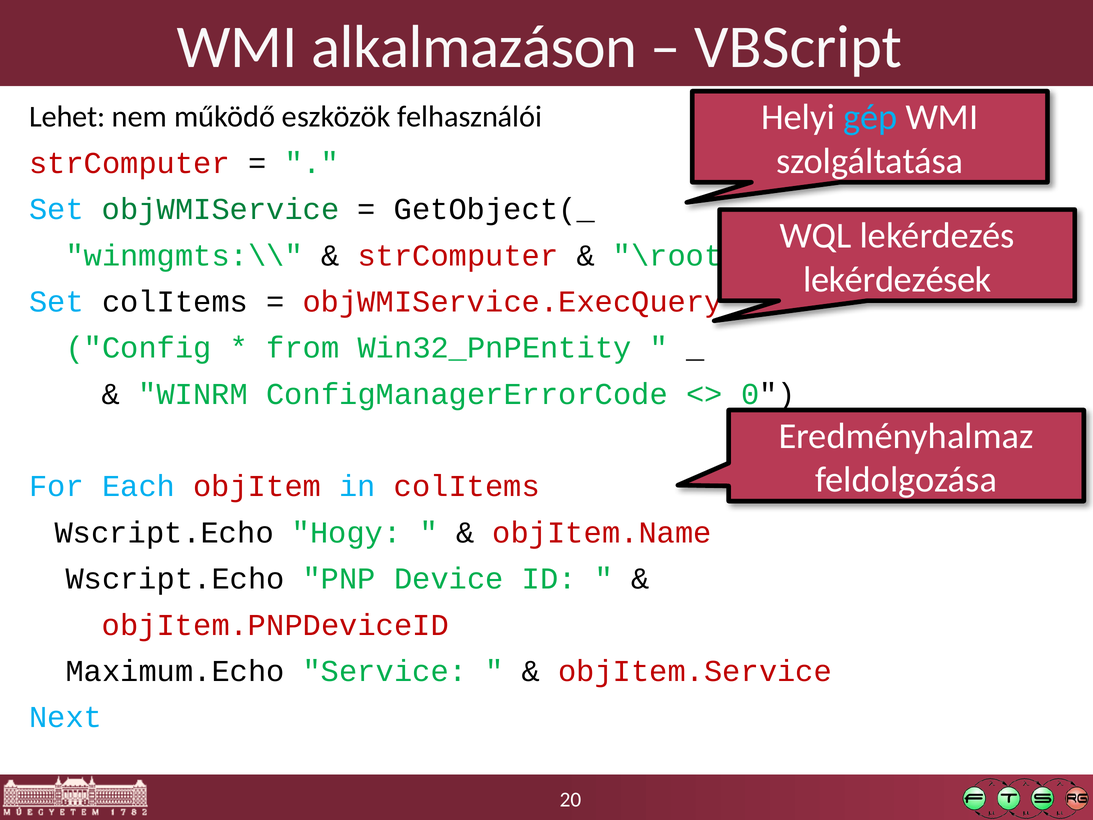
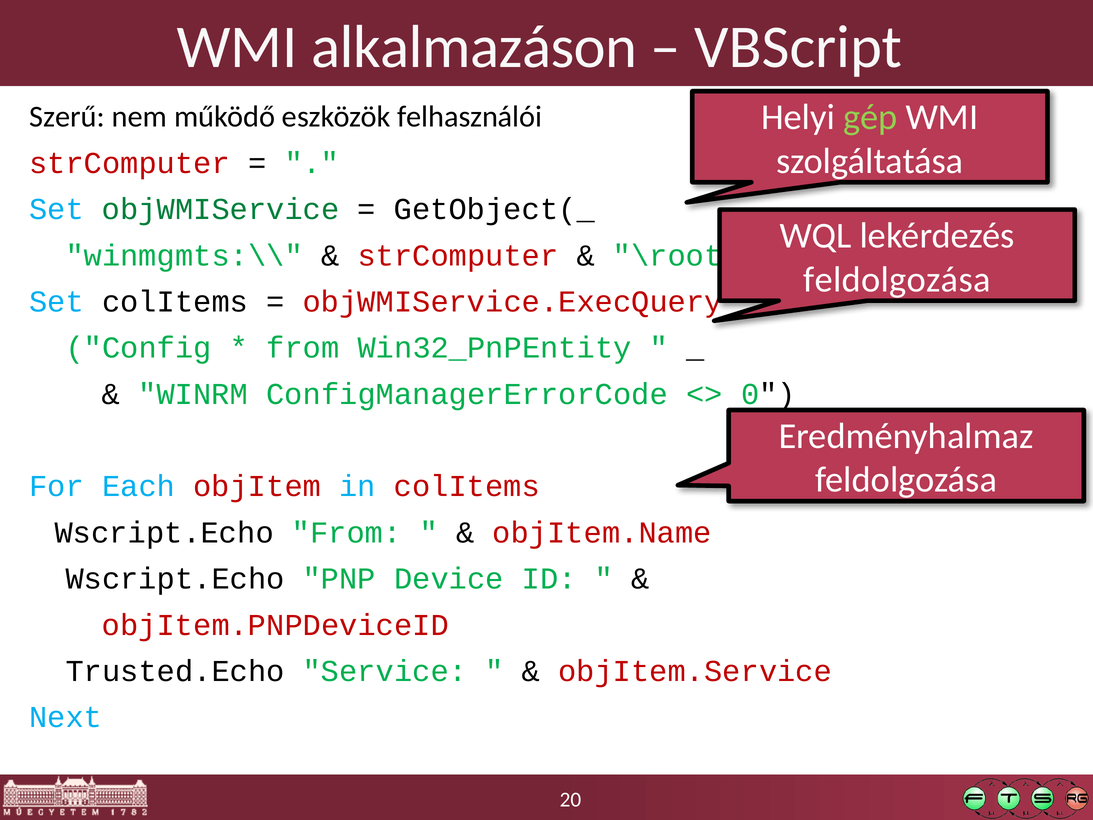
gép colour: light blue -> light green
Lehet: Lehet -> Szerű
lekérdezések at (897, 279): lekérdezések -> feldolgozása
Wscript.Echo Hogy: Hogy -> From
Maximum.Echo: Maximum.Echo -> Trusted.Echo
